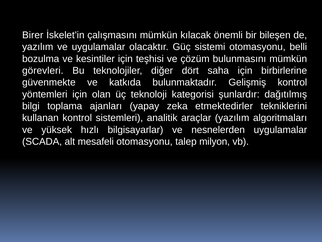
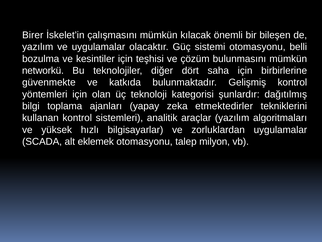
görevleri: görevleri -> networkü
nesnelerden: nesnelerden -> zorluklardan
mesafeli: mesafeli -> eklemek
